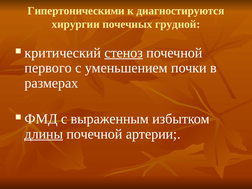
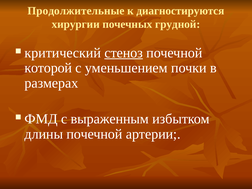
Гипертоническими: Гипертоническими -> Продолжительные
первого: первого -> которой
длины underline: present -> none
